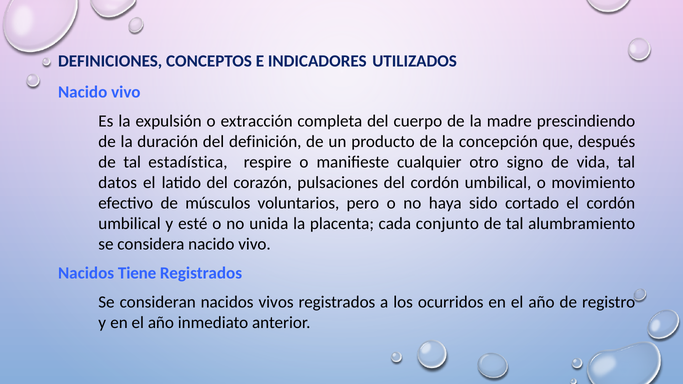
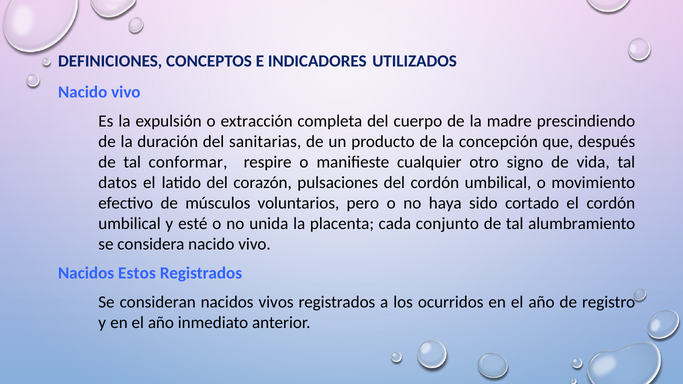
definición: definición -> sanitarias
estadística: estadística -> conformar
Tiene: Tiene -> Estos
